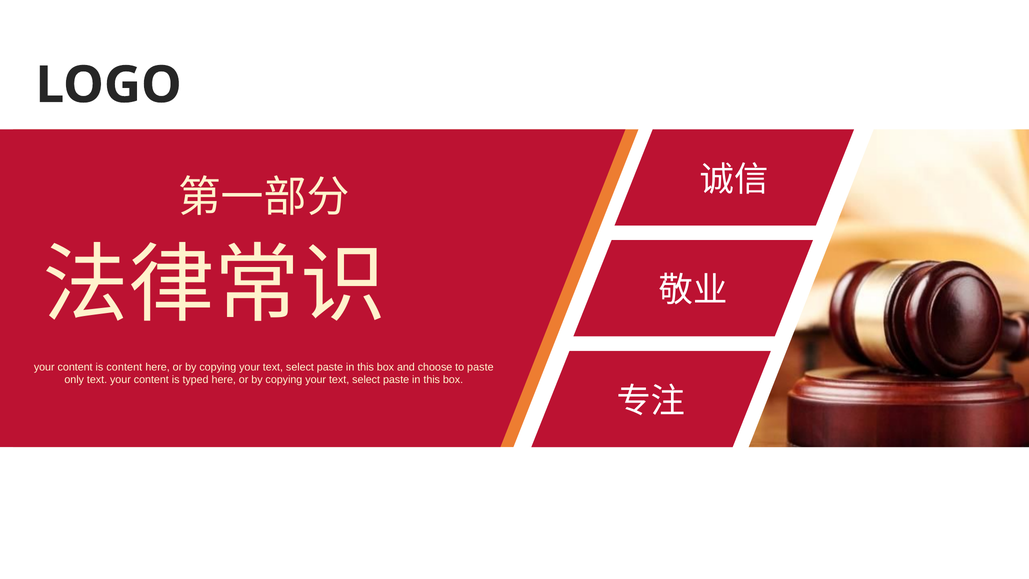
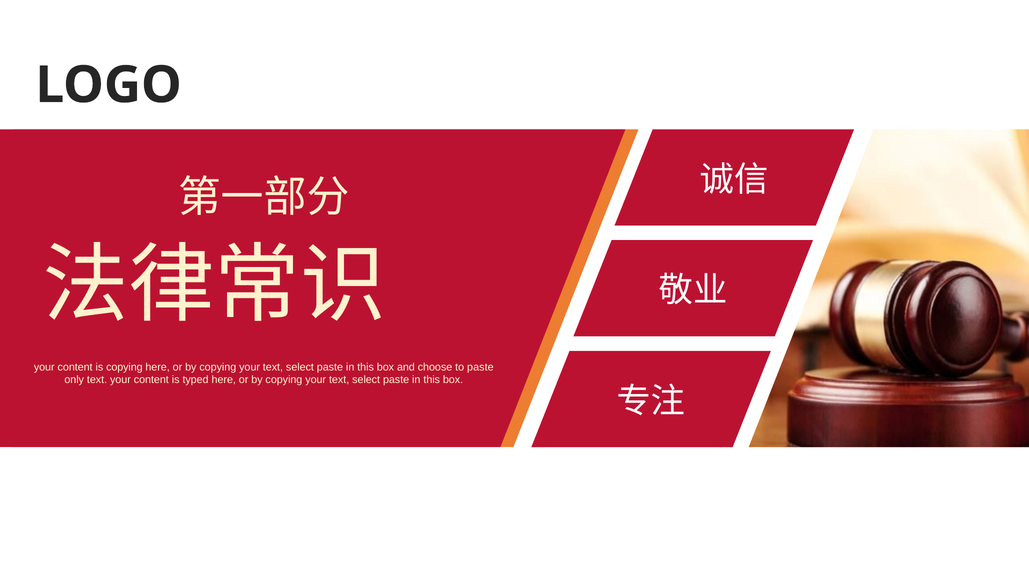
is content: content -> copying
